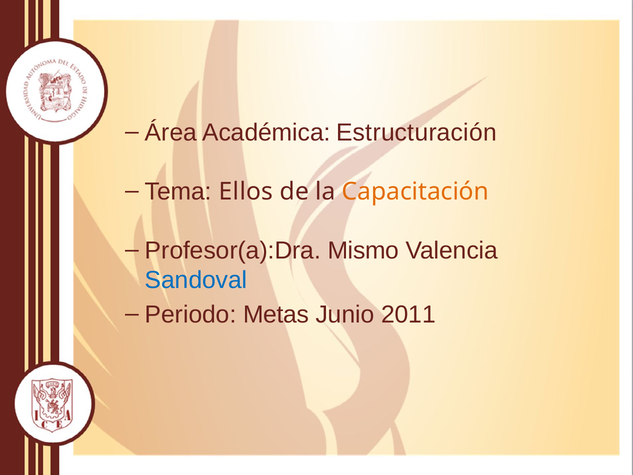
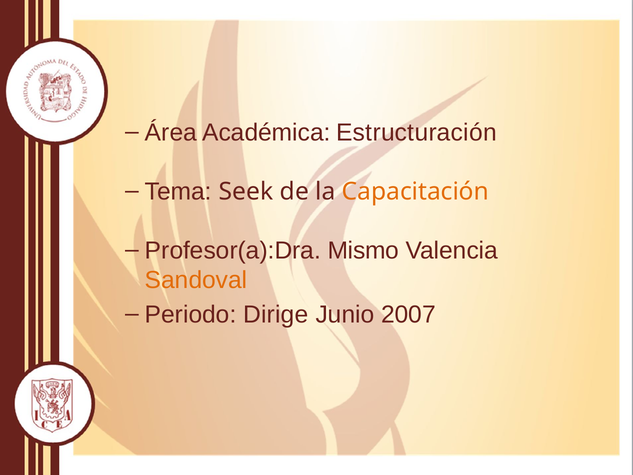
Ellos: Ellos -> Seek
Sandoval colour: blue -> orange
Metas: Metas -> Dirige
2011: 2011 -> 2007
